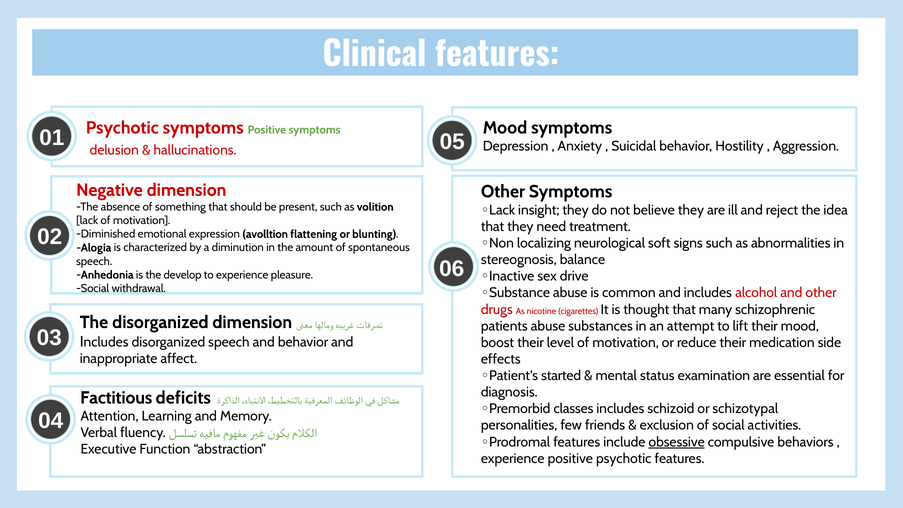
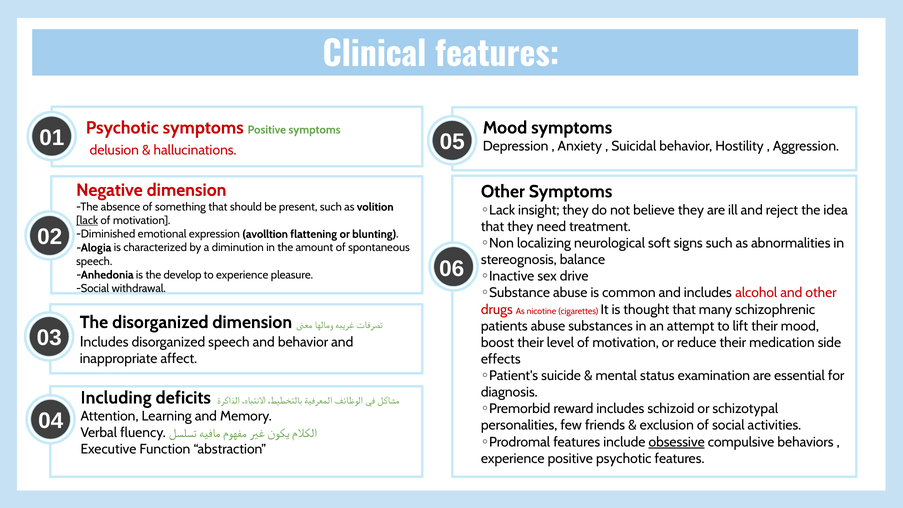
lack underline: none -> present
started: started -> suicide
Factitious: Factitious -> Including
classes: classes -> reward
